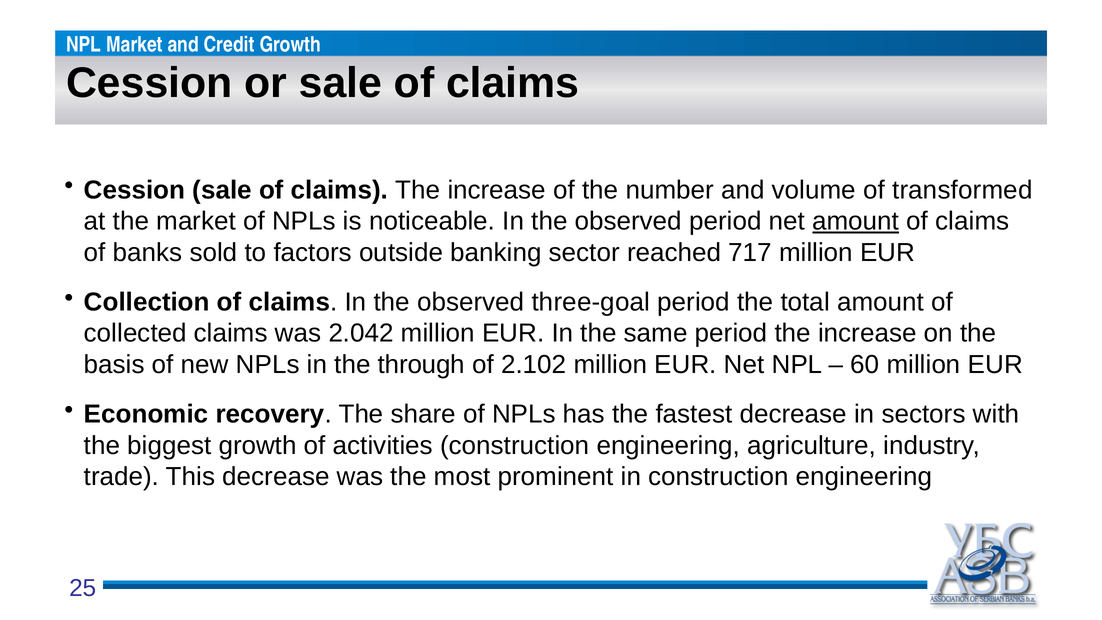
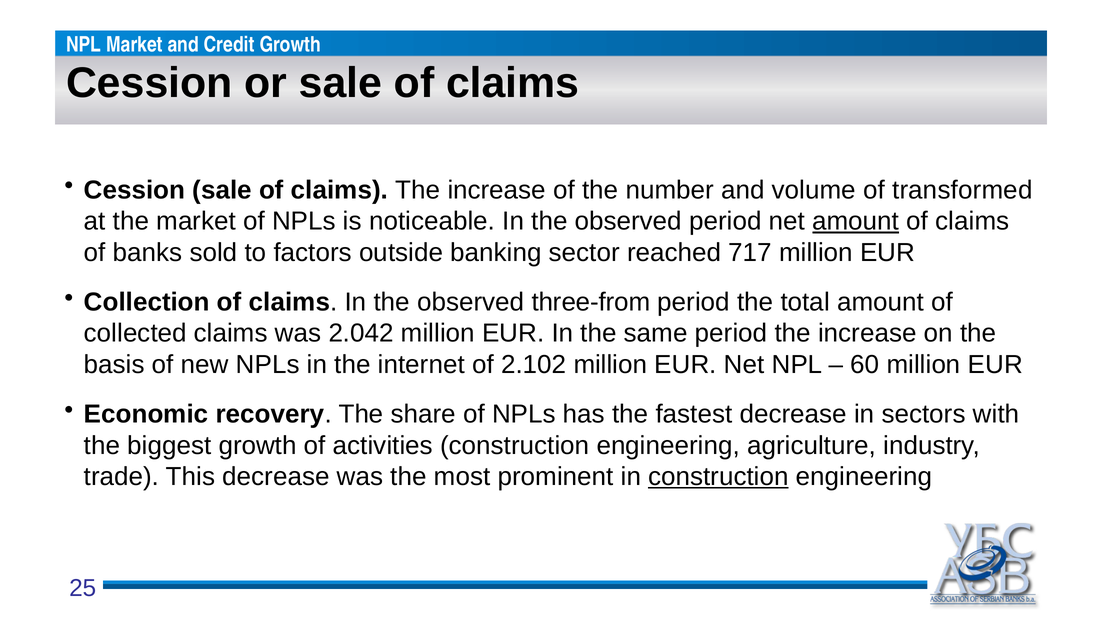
three-goal: three-goal -> three-from
through: through -> internet
construction at (718, 477) underline: none -> present
